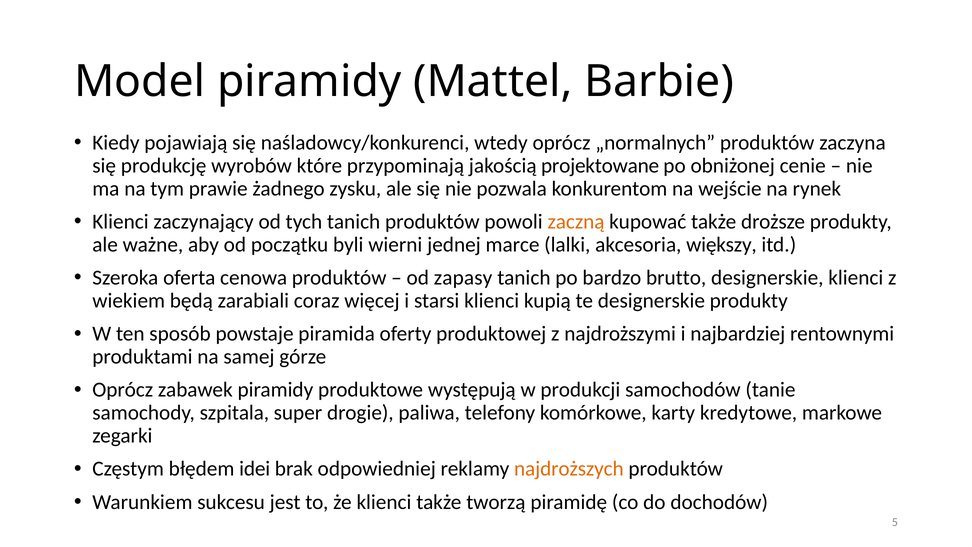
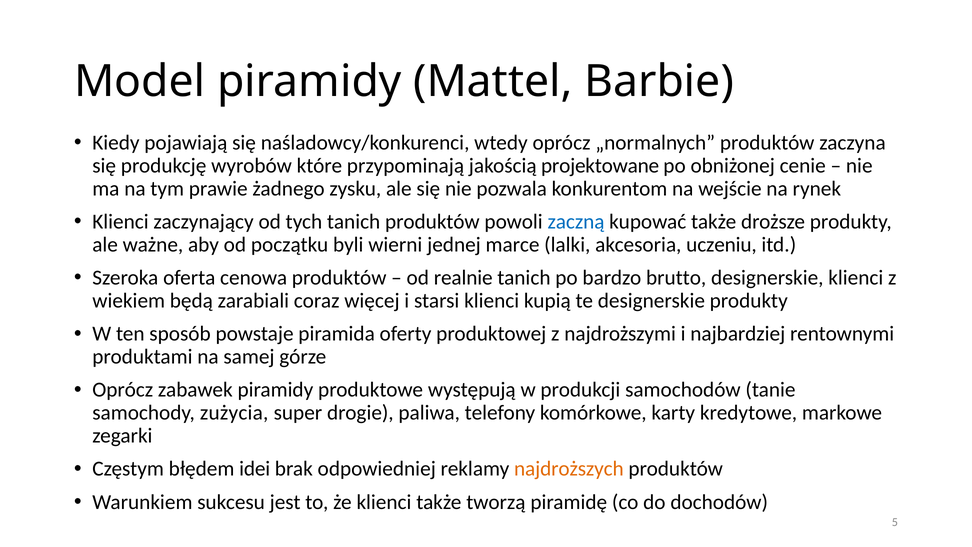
zaczną colour: orange -> blue
większy: większy -> uczeniu
zapasy: zapasy -> realnie
szpitala: szpitala -> zużycia
